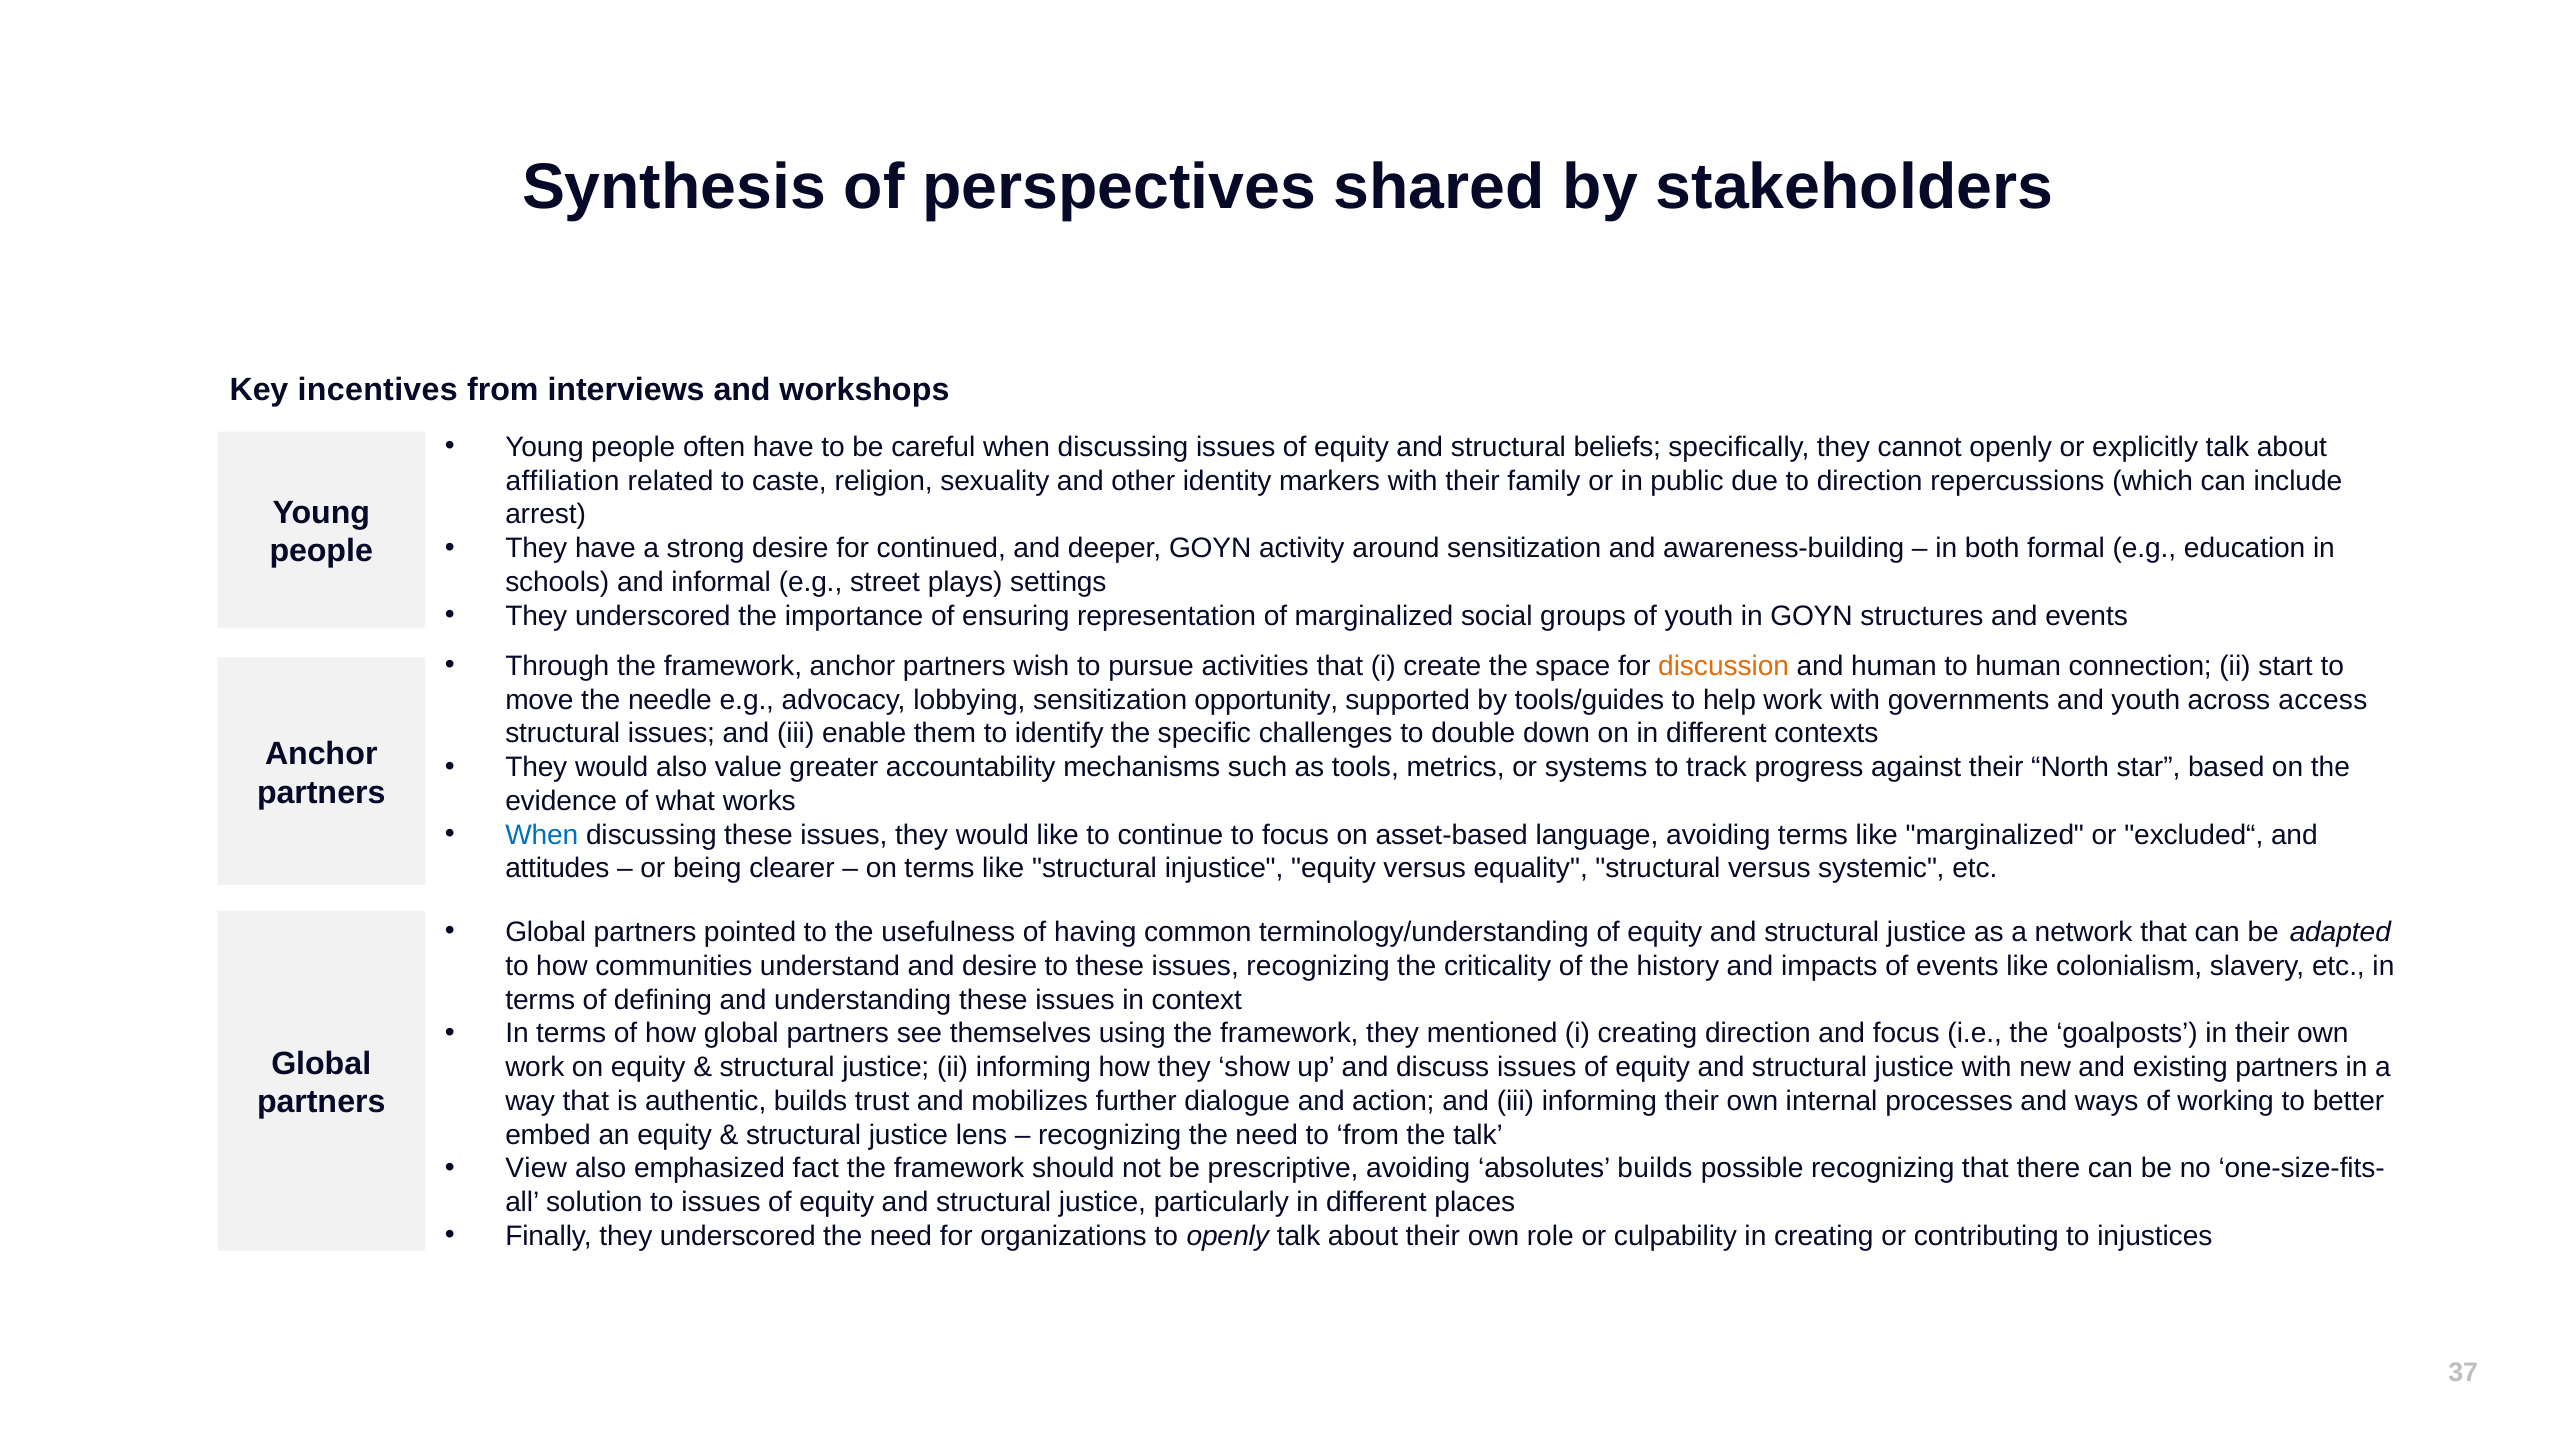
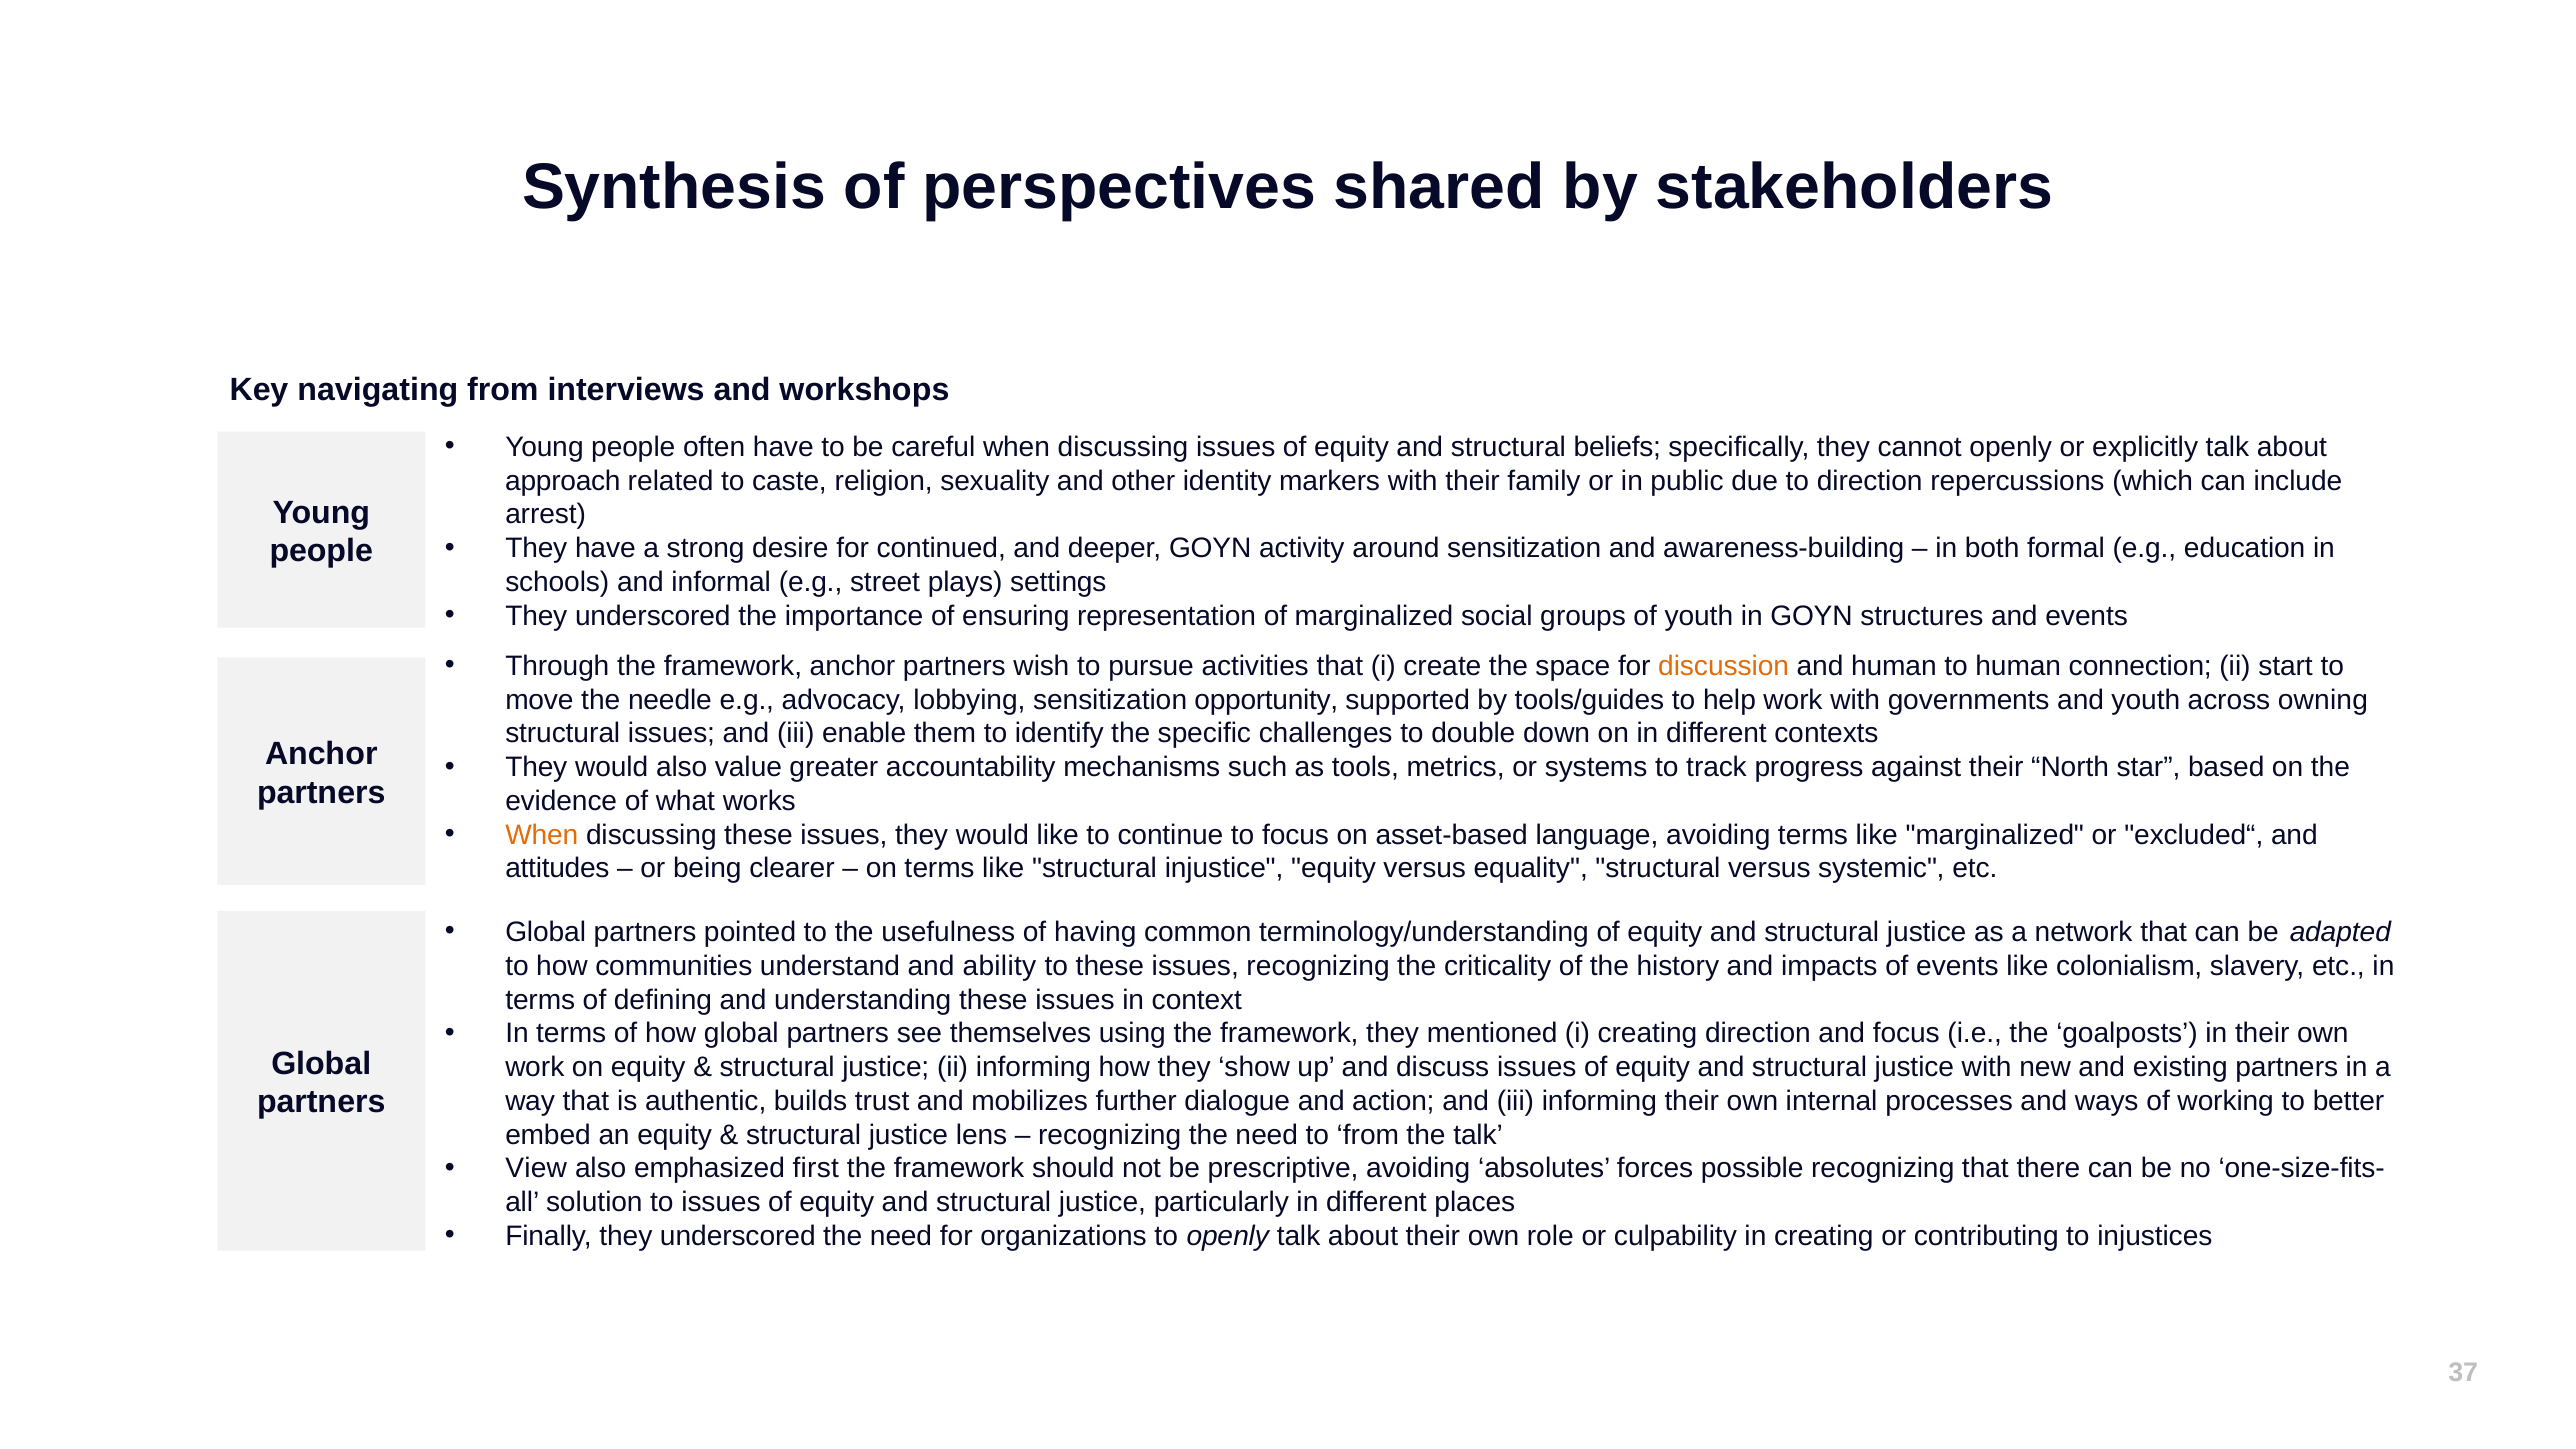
incentives: incentives -> navigating
affiliation: affiliation -> approach
access: access -> owning
When at (542, 835) colour: blue -> orange
and desire: desire -> ability
fact: fact -> first
absolutes builds: builds -> forces
